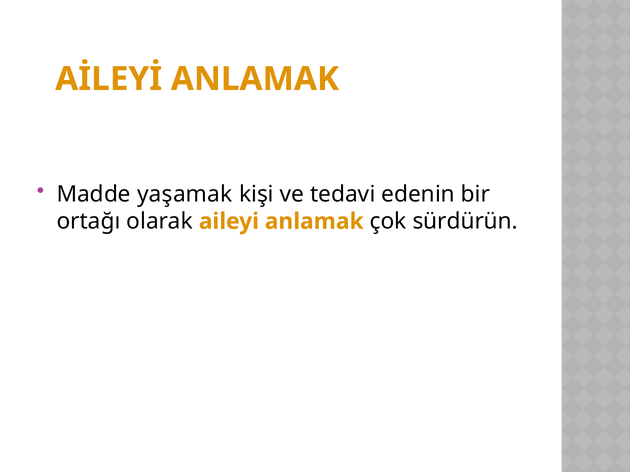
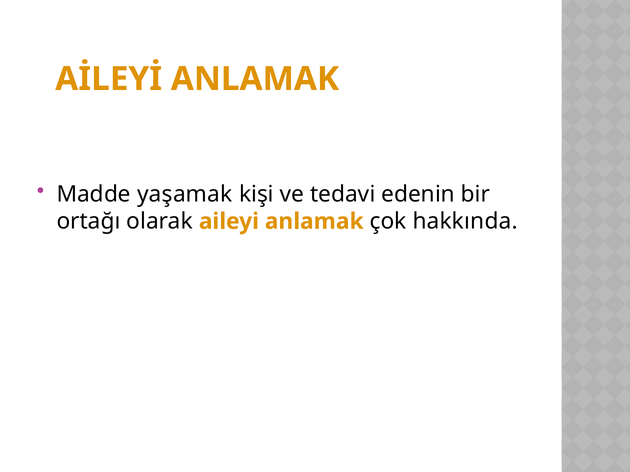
sürdürün: sürdürün -> hakkında
